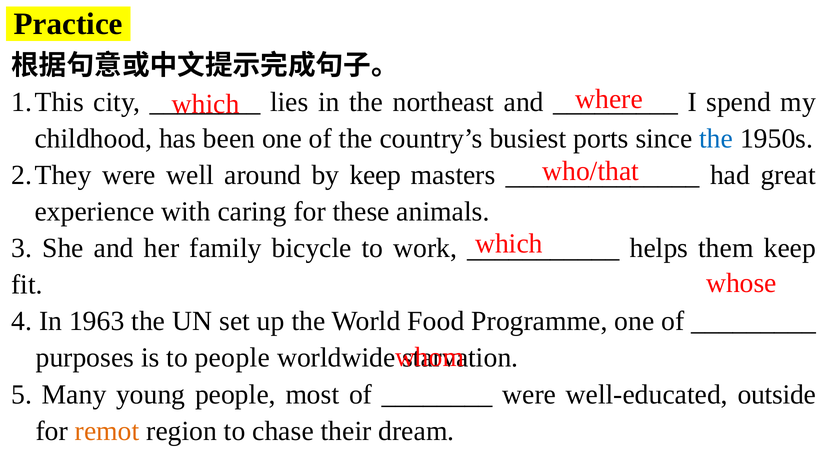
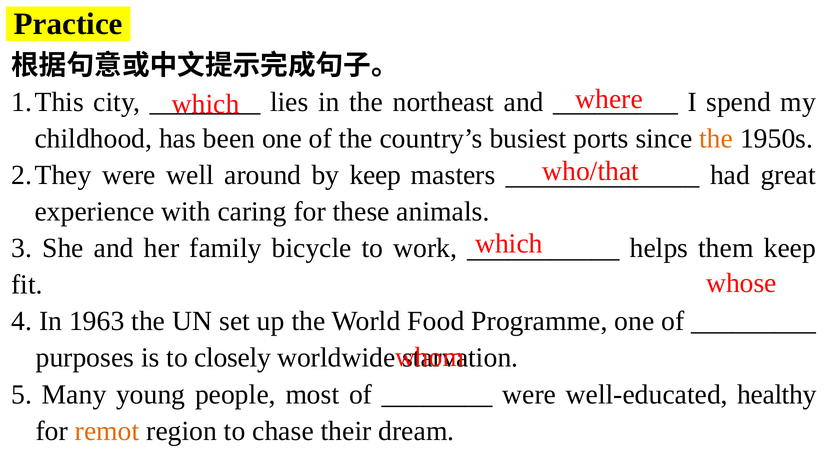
the at (716, 139) colour: blue -> orange
to people: people -> closely
outside: outside -> healthy
